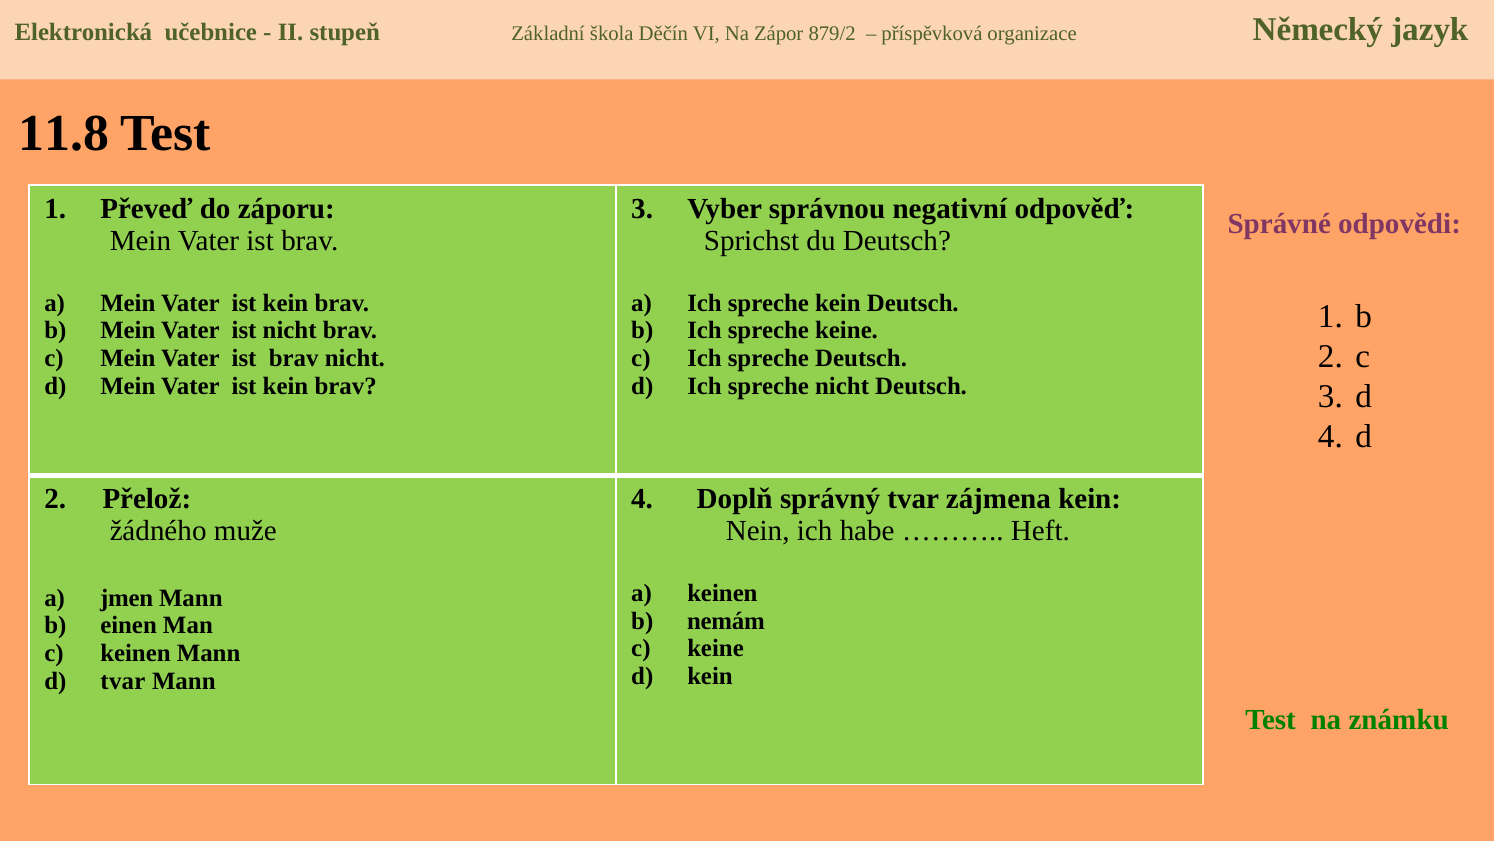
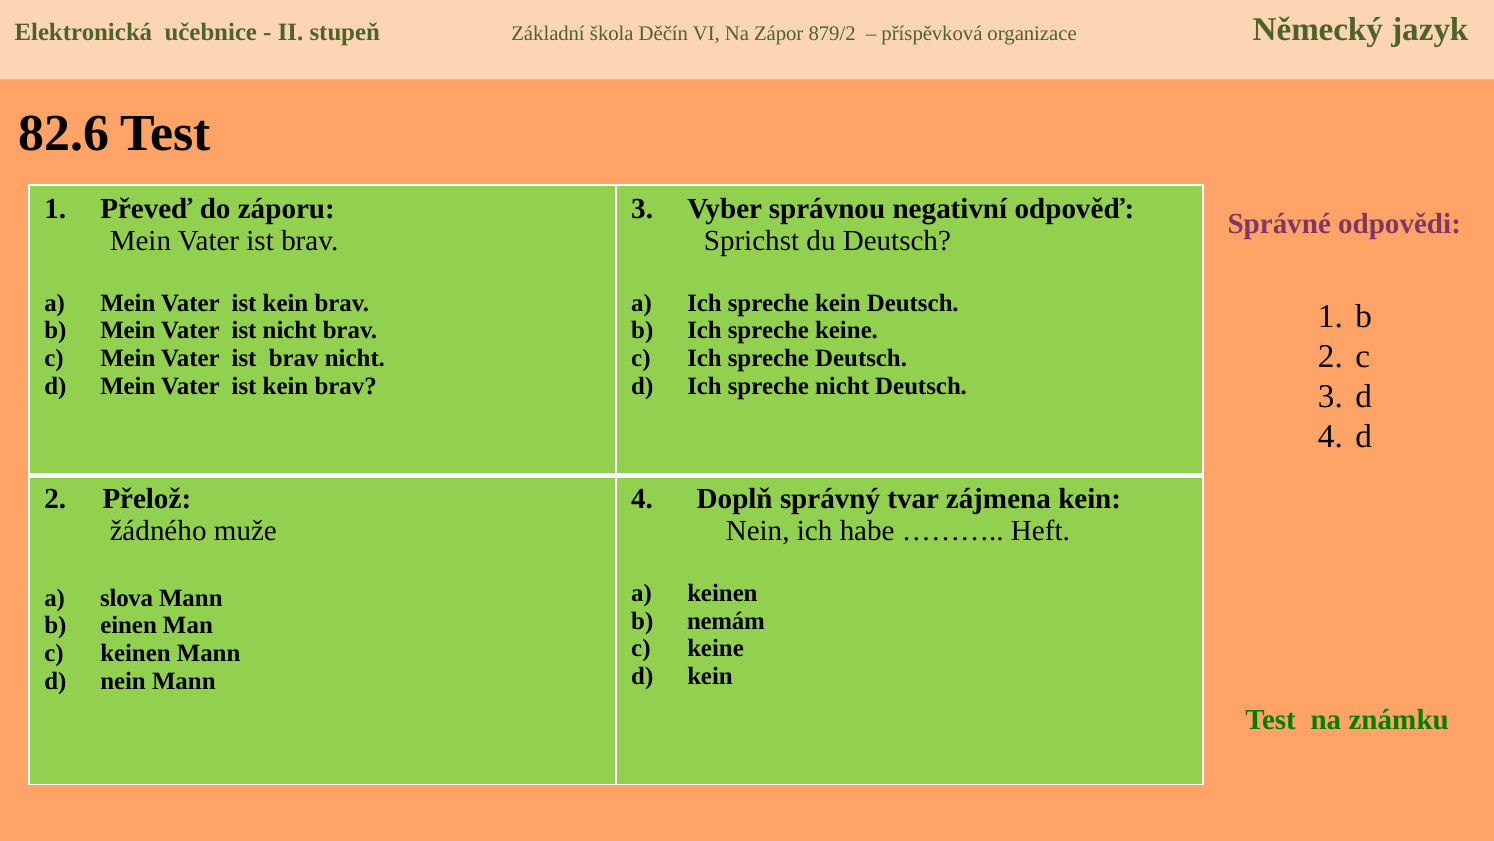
11.8: 11.8 -> 82.6
jmen: jmen -> slova
d tvar: tvar -> nein
